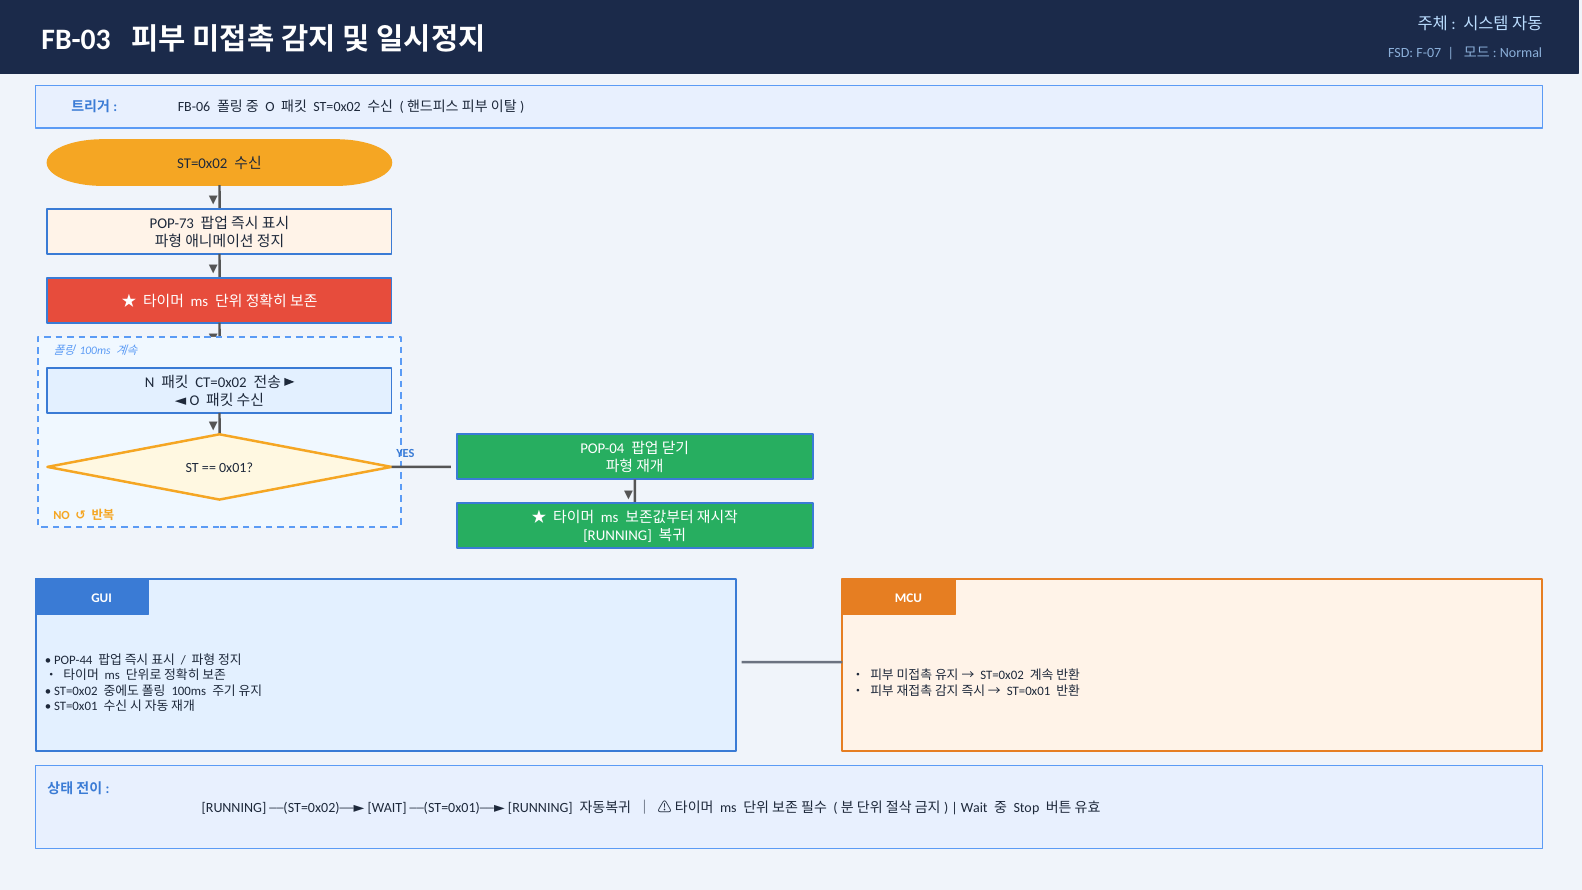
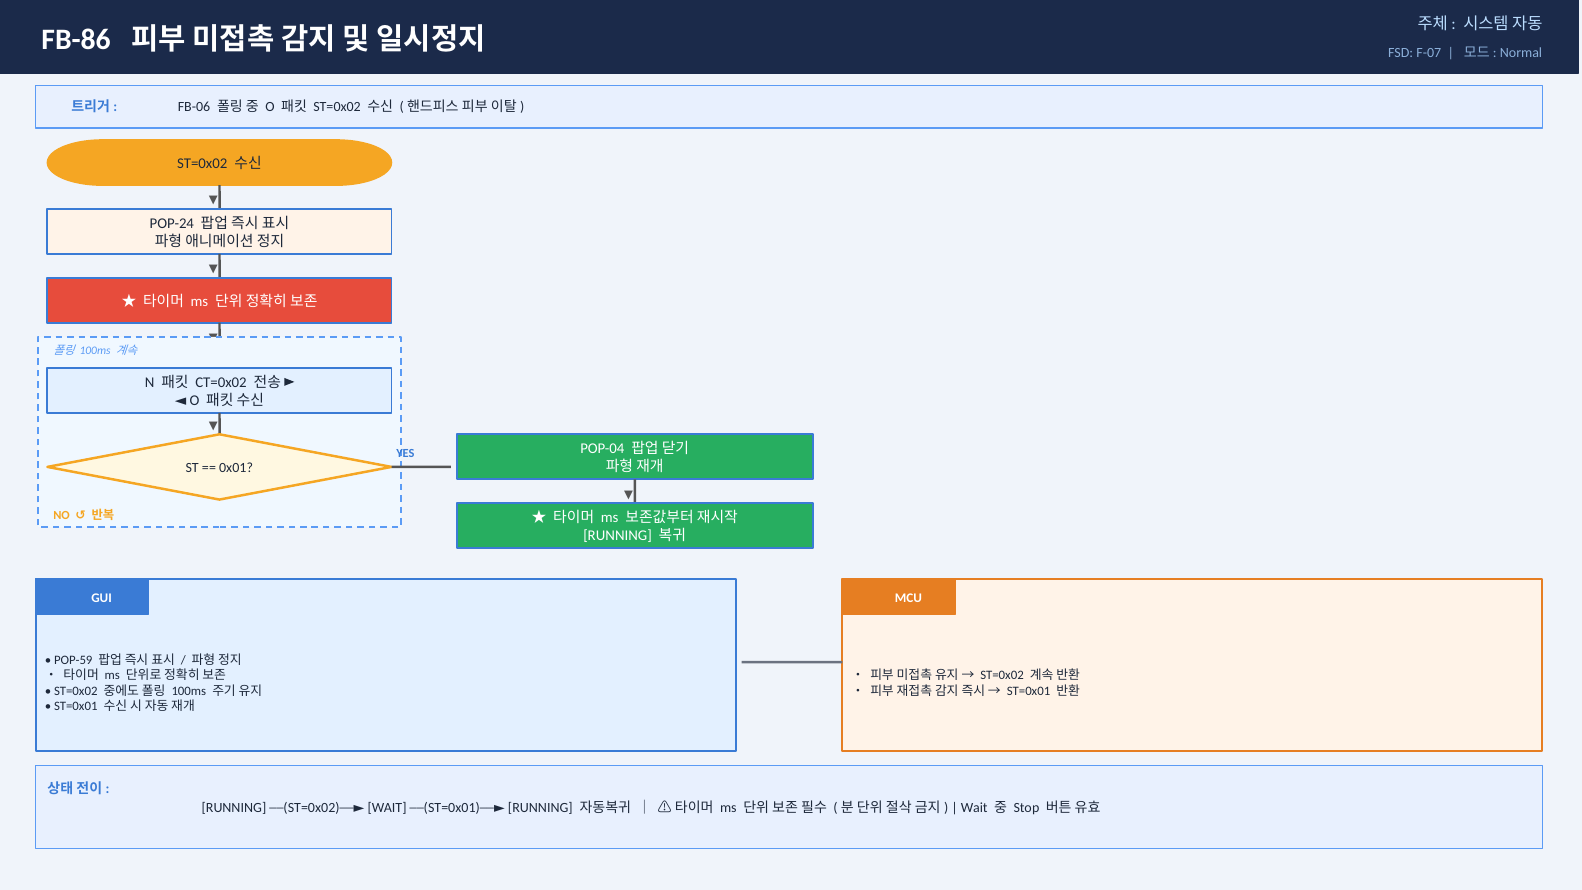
FB-03: FB-03 -> FB-86
POP-73: POP-73 -> POP-24
POP-44: POP-44 -> POP-59
